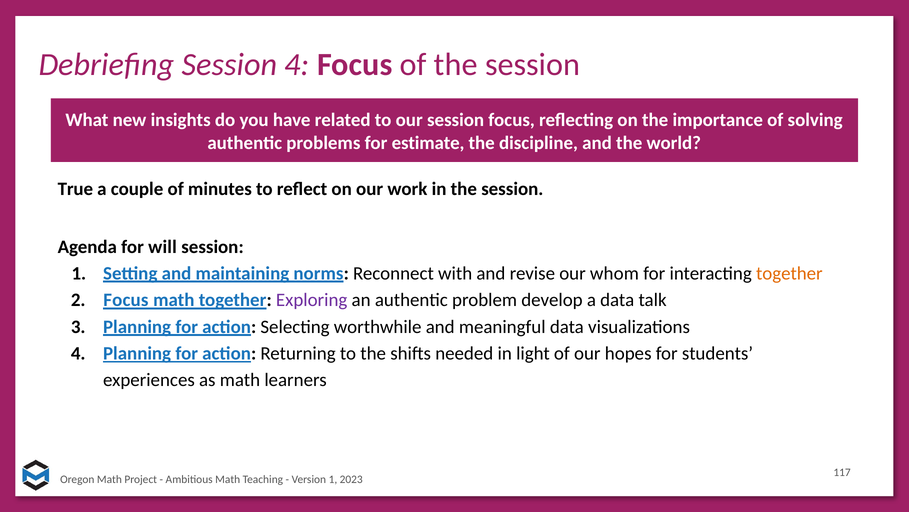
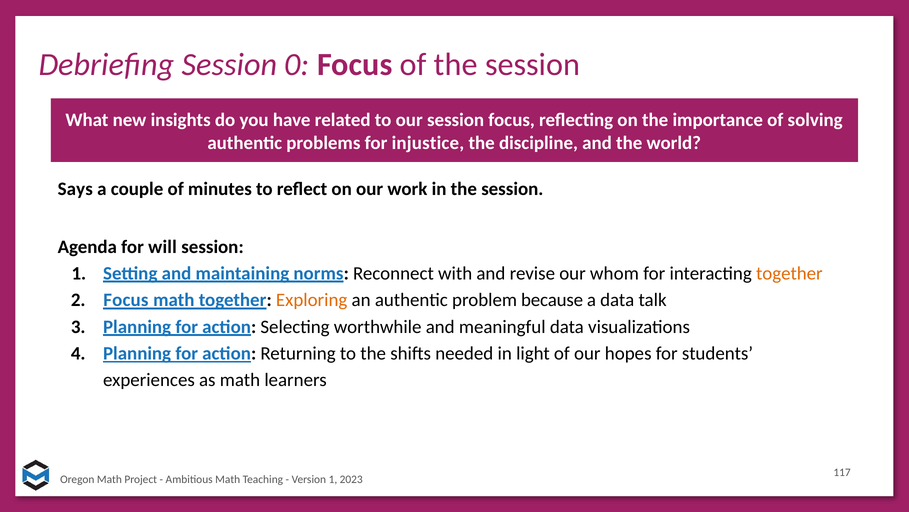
Session 4: 4 -> 0
estimate: estimate -> injustice
True: True -> Says
Exploring colour: purple -> orange
develop: develop -> because
